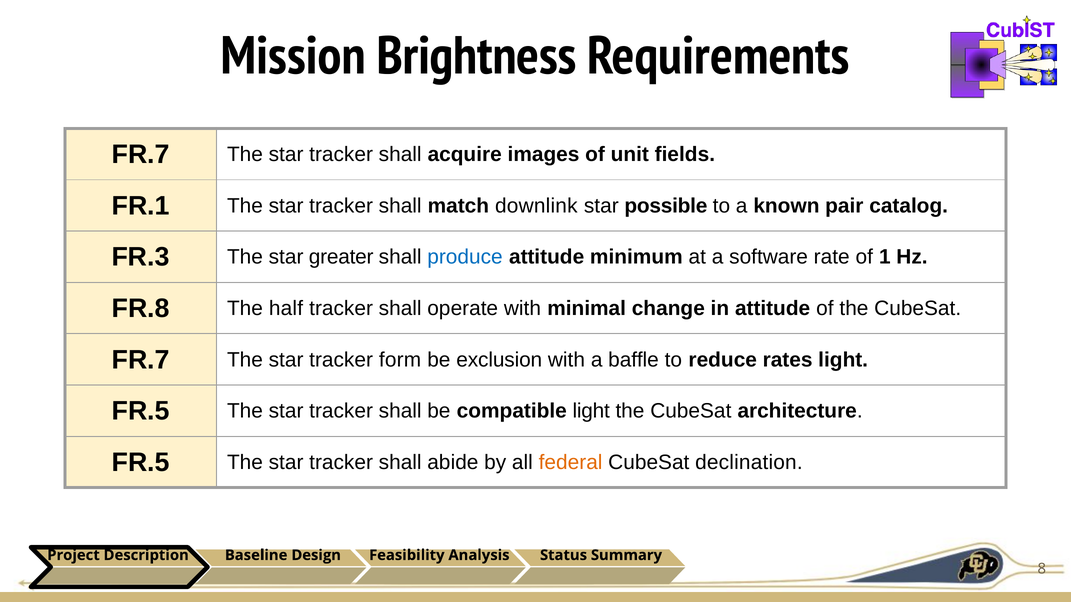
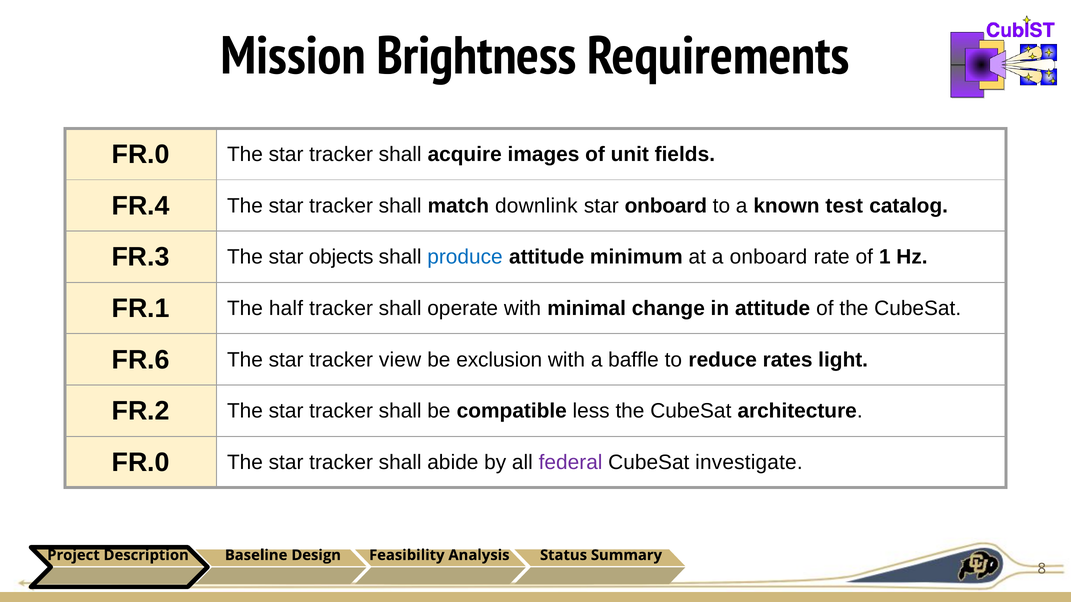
FR.7 at (141, 155): FR.7 -> FR.0
FR.1: FR.1 -> FR.4
star possible: possible -> onboard
pair: pair -> test
greater: greater -> objects
a software: software -> onboard
FR.8: FR.8 -> FR.1
FR.7 at (141, 360): FR.7 -> FR.6
form: form -> view
FR.5 at (141, 411): FR.5 -> FR.2
compatible light: light -> less
FR.5 at (141, 463): FR.5 -> FR.0
federal colour: orange -> purple
declination: declination -> investigate
